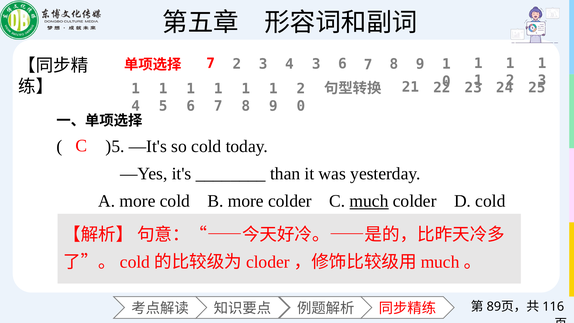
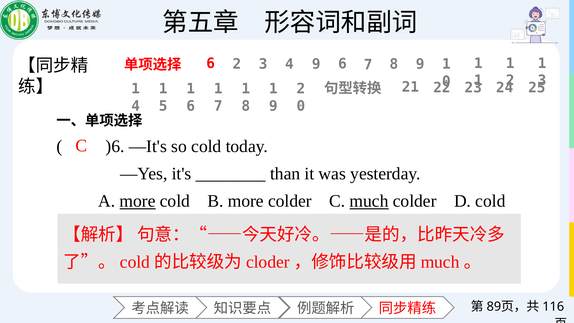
7 at (211, 63): 7 -> 6
4 3: 3 -> 9
)5: )5 -> )6
more at (138, 201) underline: none -> present
